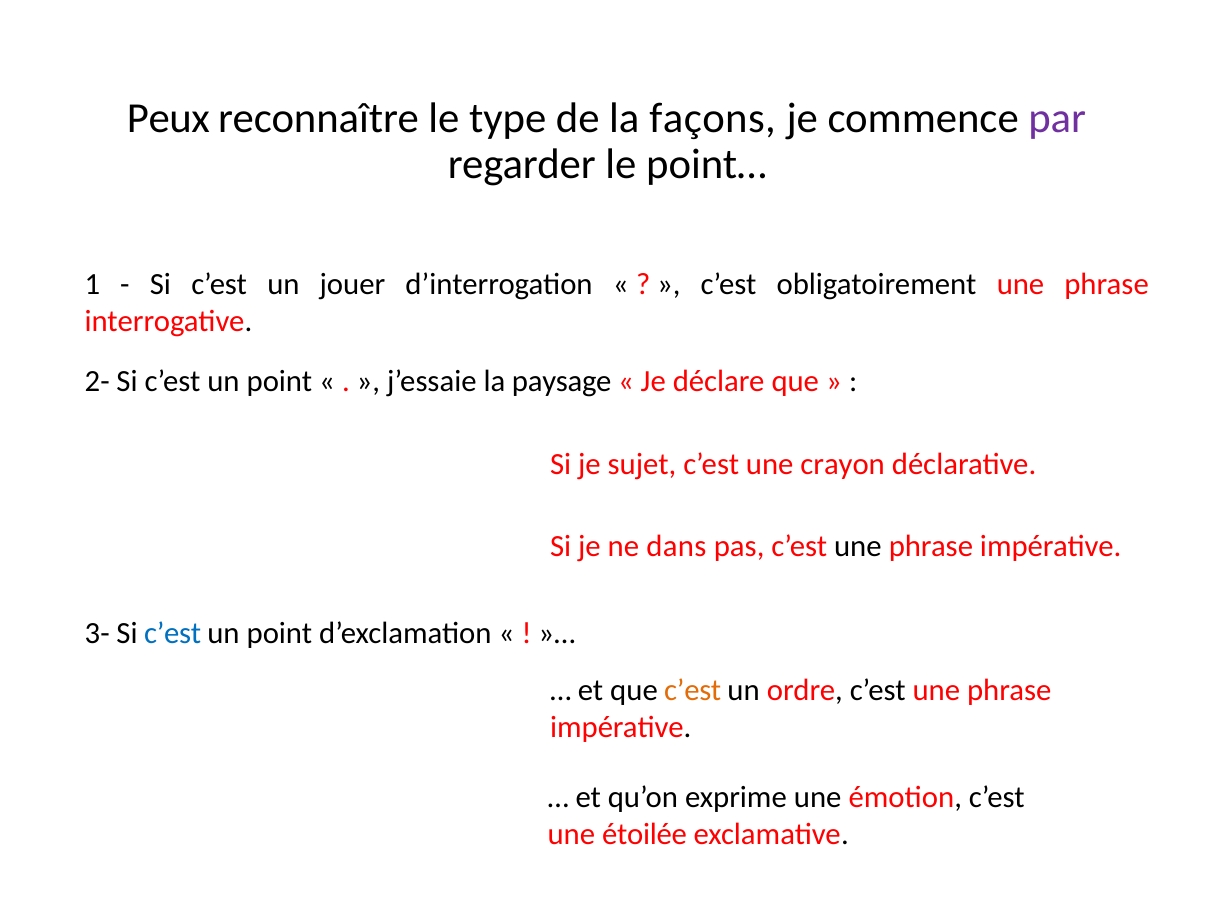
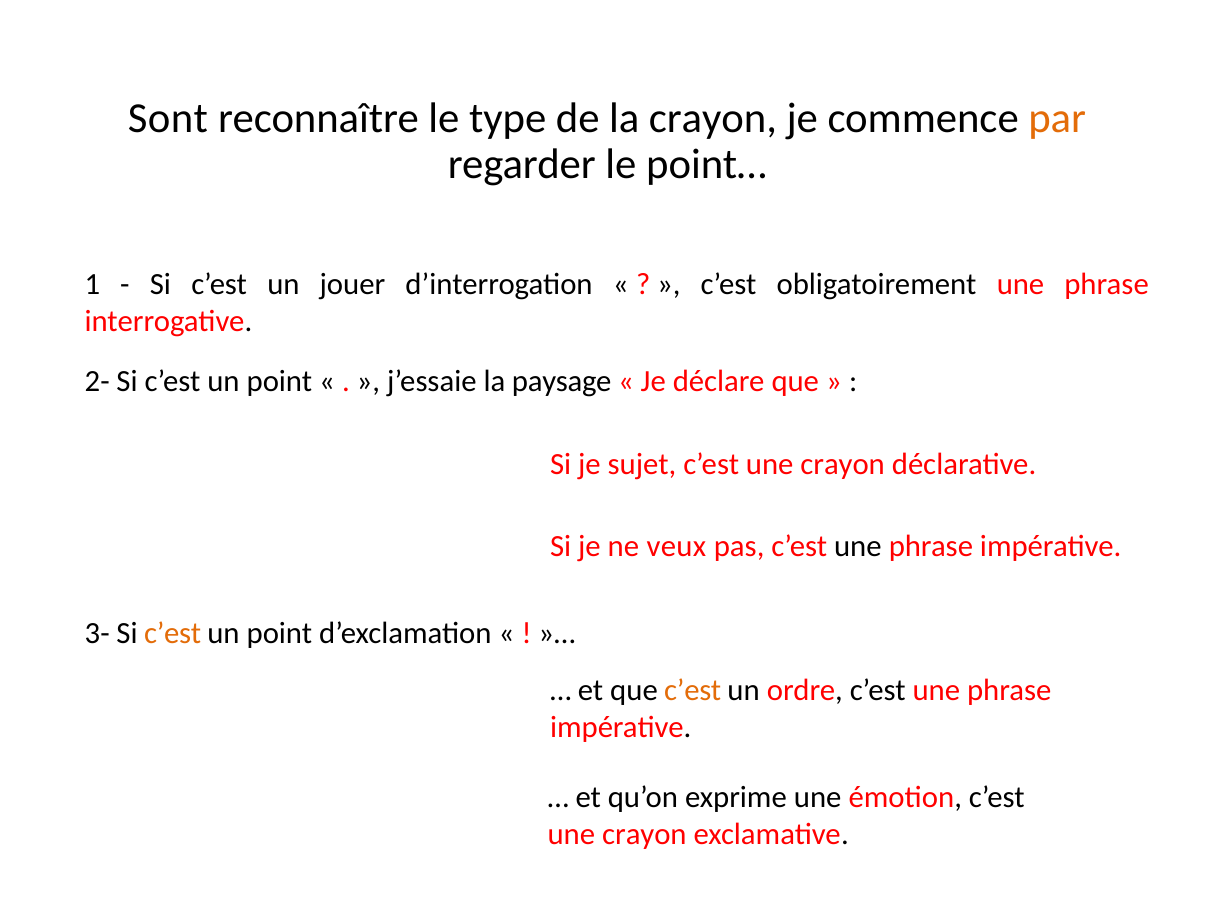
Peux: Peux -> Sont
la façons: façons -> crayon
par colour: purple -> orange
dans: dans -> veux
c’est at (173, 634) colour: blue -> orange
étoilée at (645, 835): étoilée -> crayon
